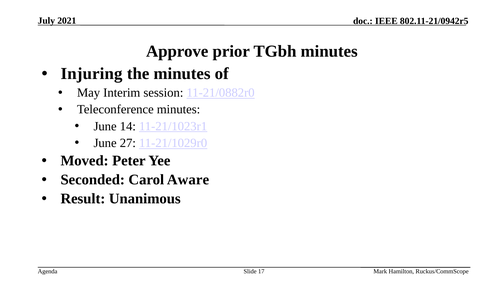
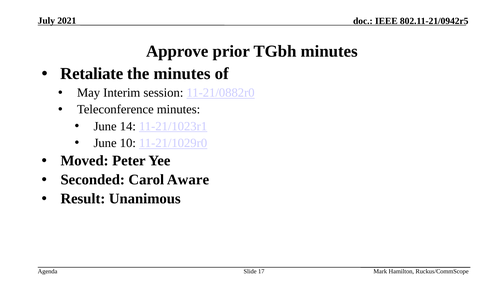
Injuring: Injuring -> Retaliate
27: 27 -> 10
